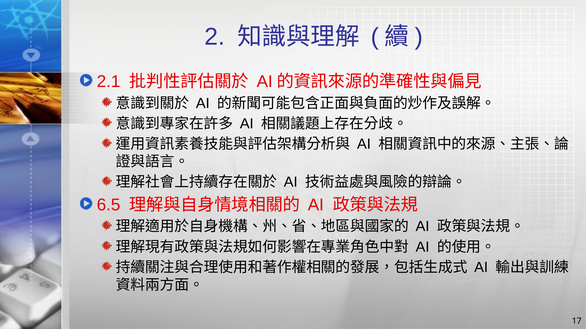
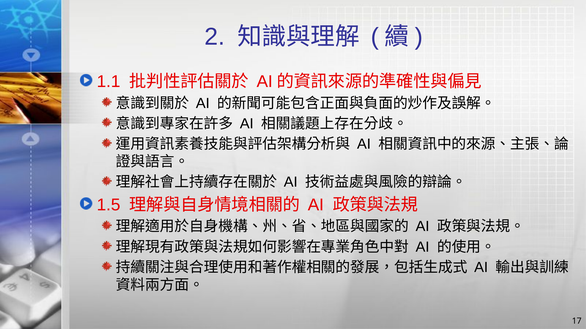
2.1: 2.1 -> 1.1
6.5: 6.5 -> 1.5
